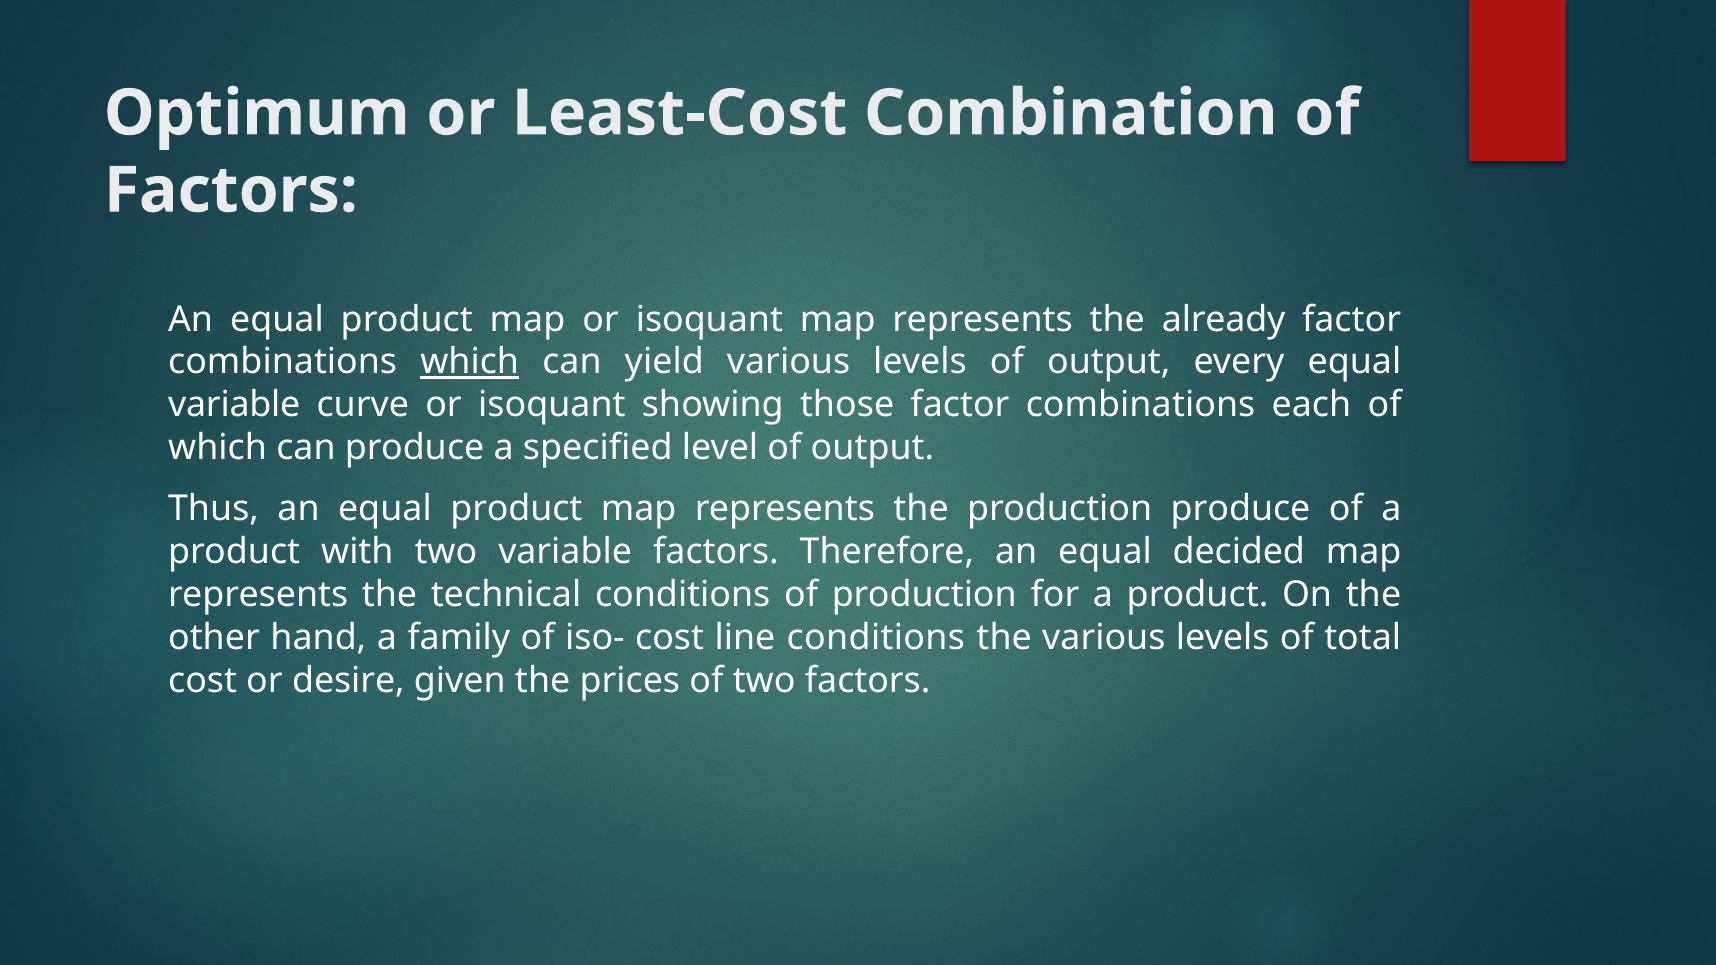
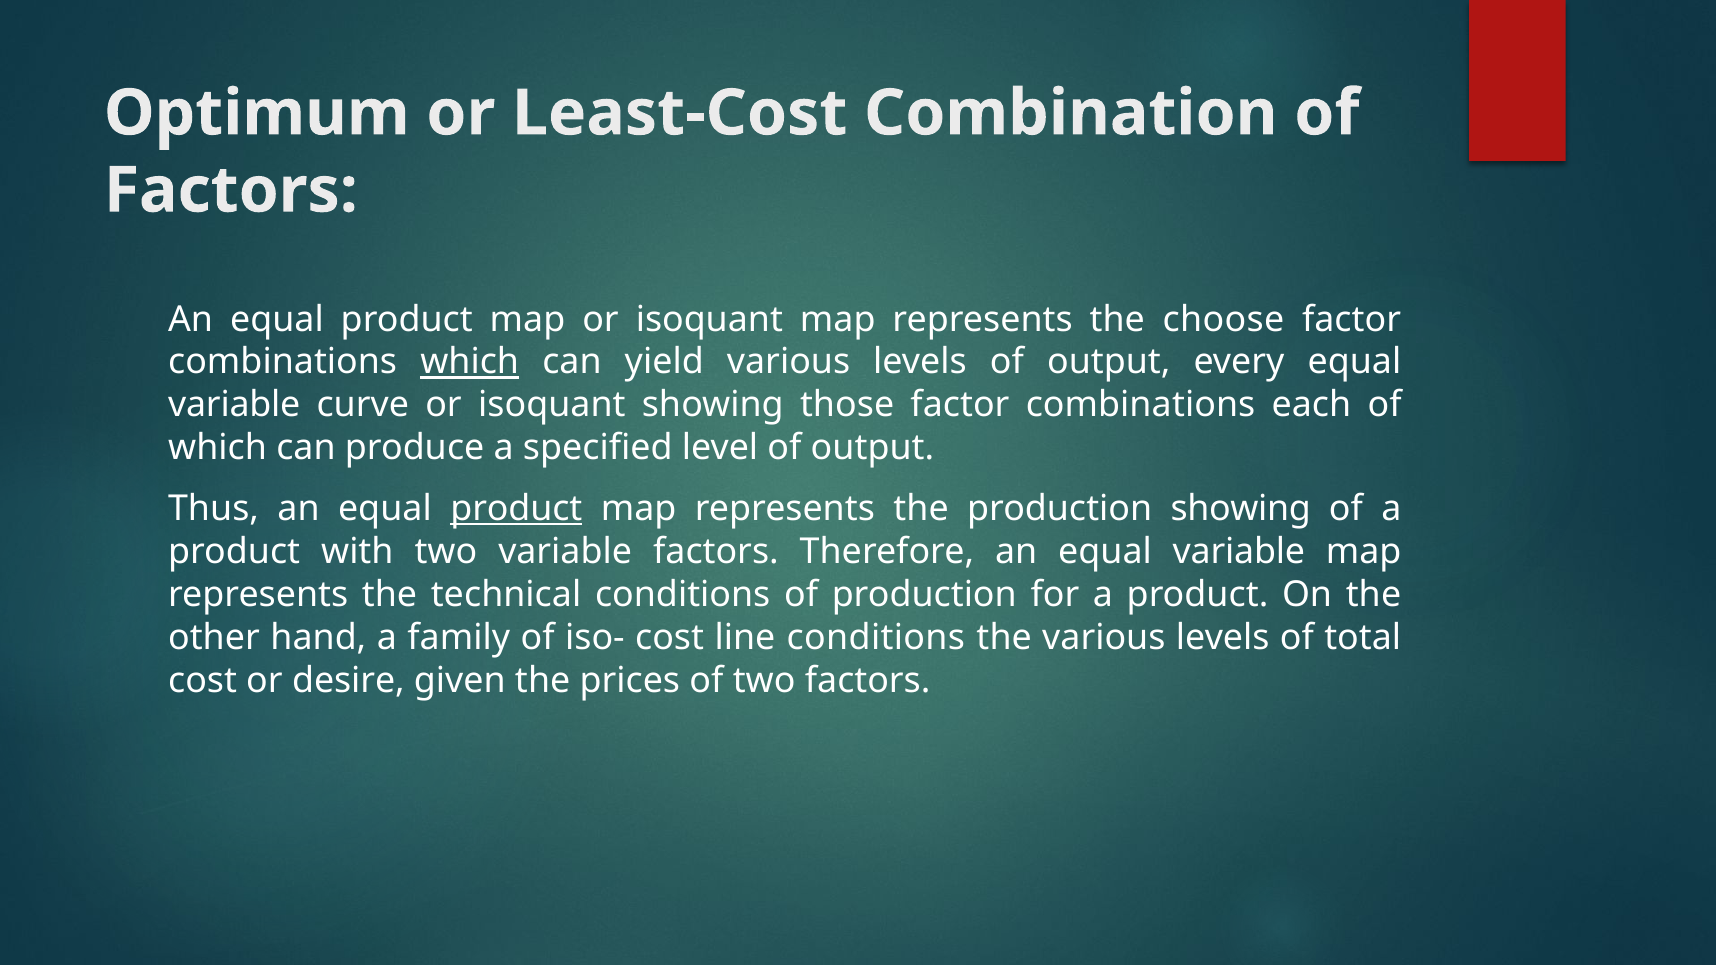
already: already -> choose
product at (516, 509) underline: none -> present
production produce: produce -> showing
an equal decided: decided -> variable
